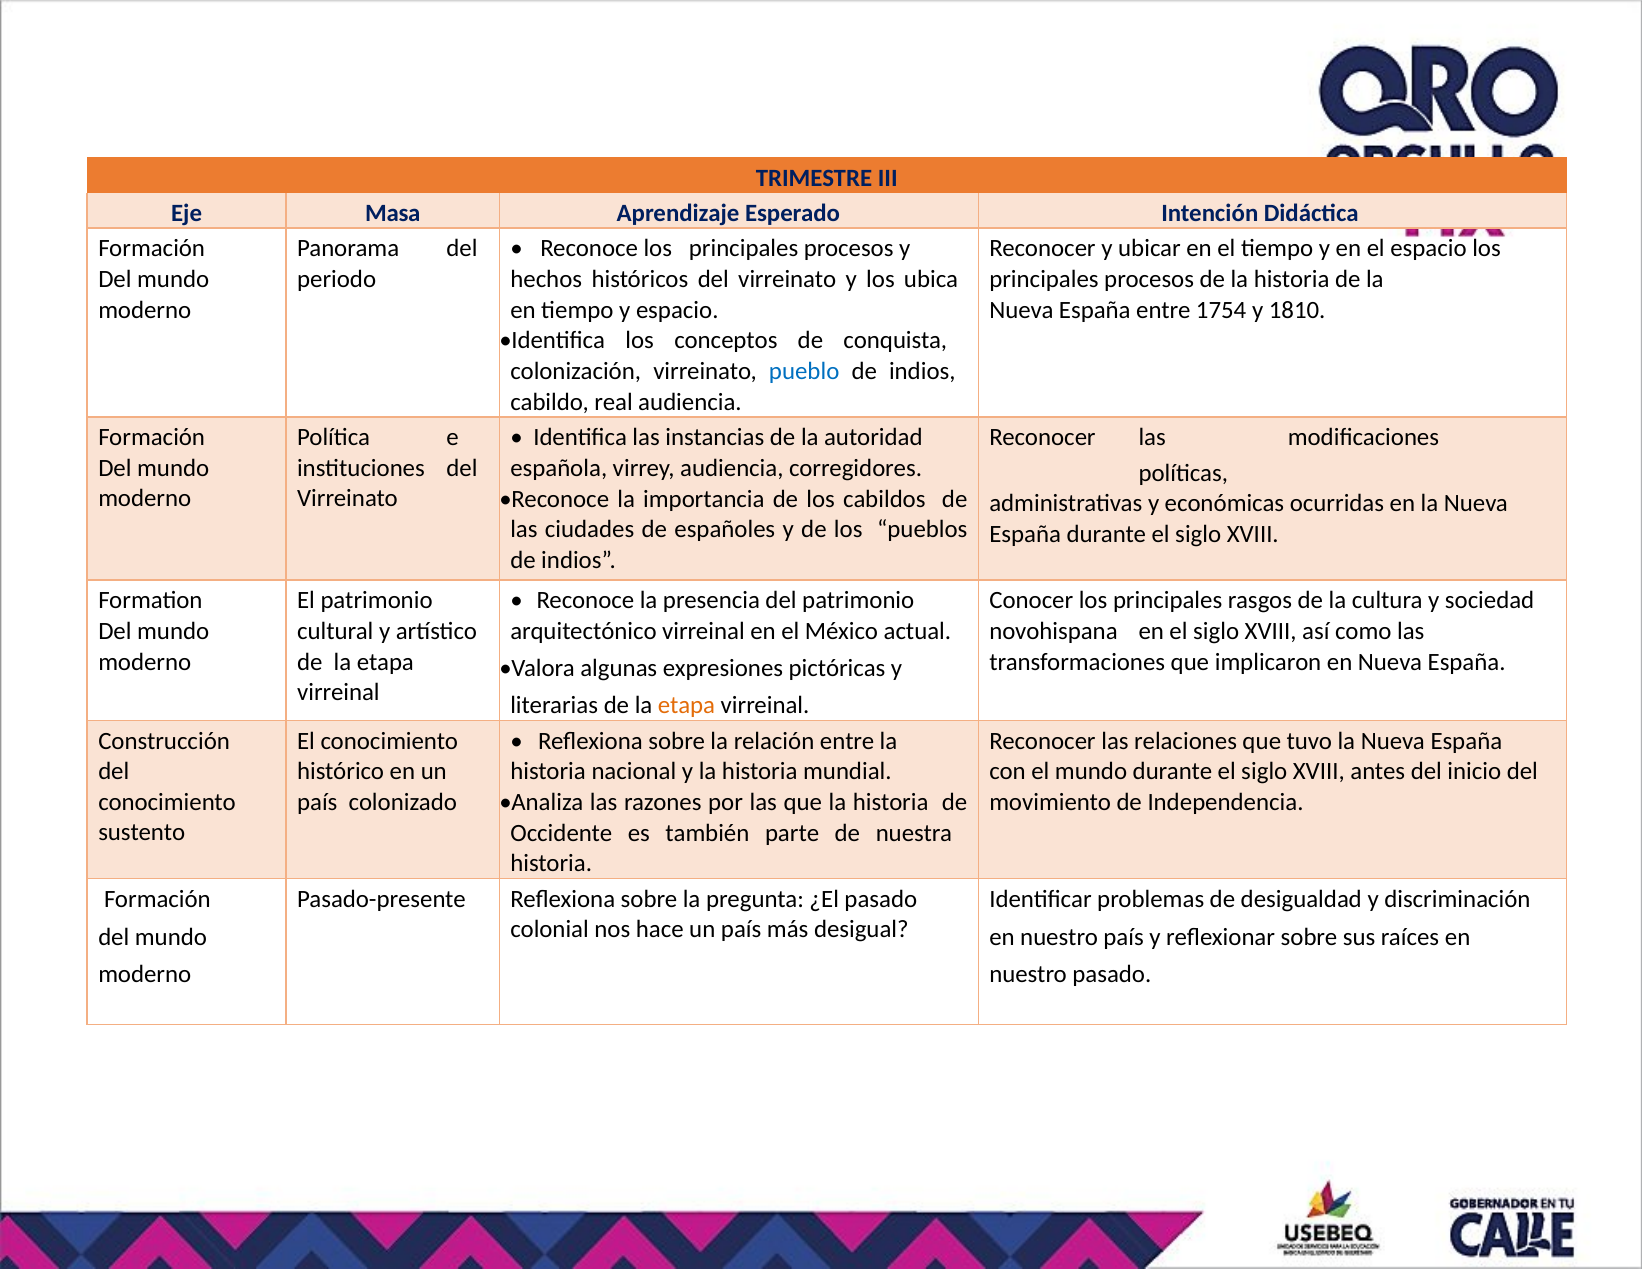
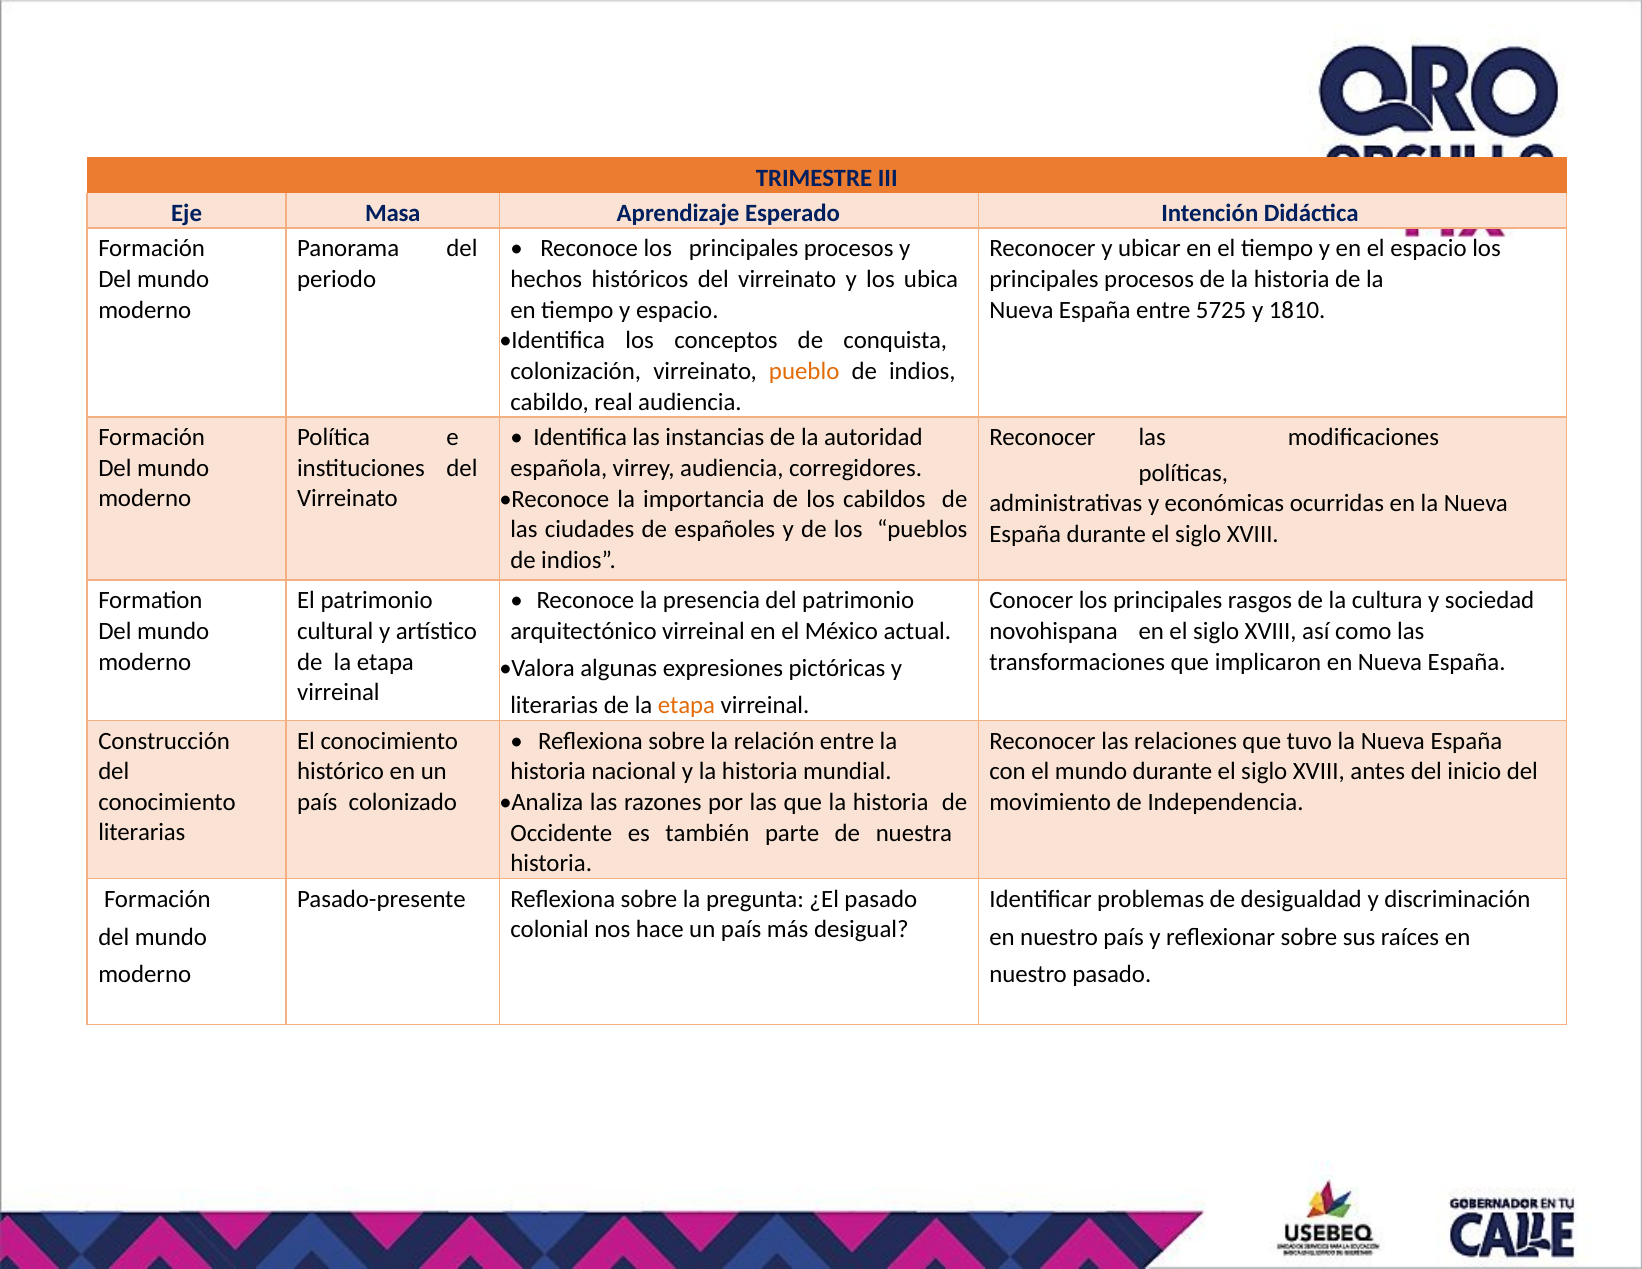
1754: 1754 -> 5725
pueblo colour: blue -> orange
sustento at (142, 833): sustento -> literarias
